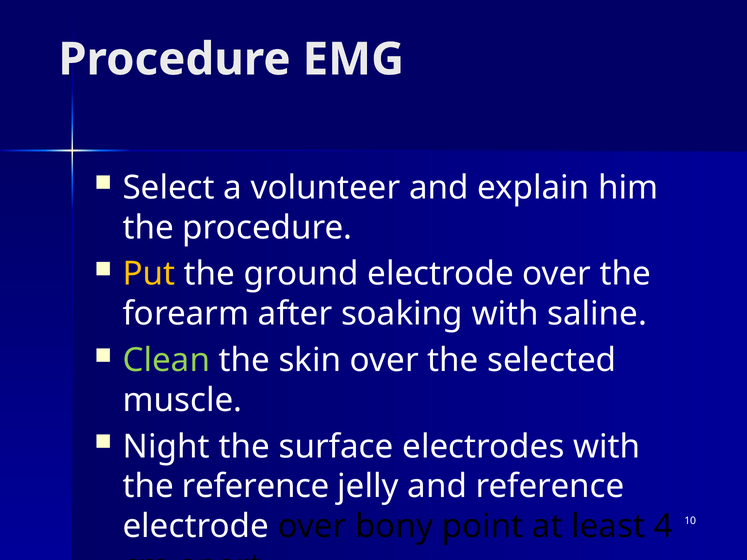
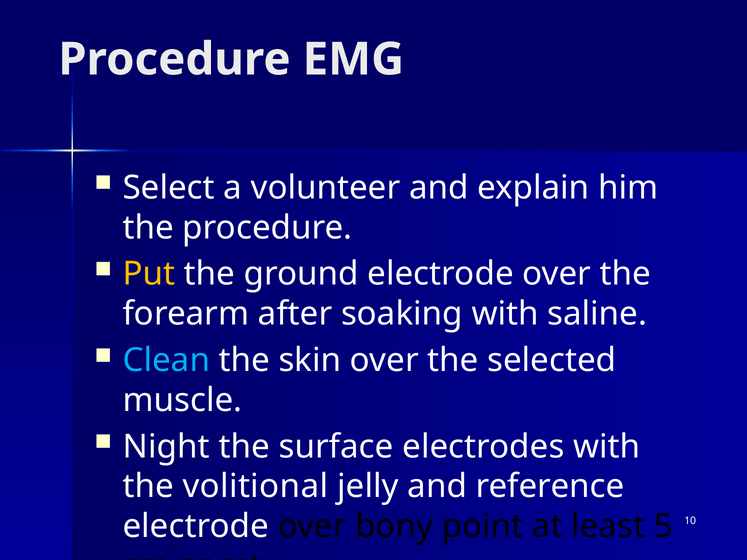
Clean colour: light green -> light blue
the reference: reference -> volitional
4: 4 -> 5
